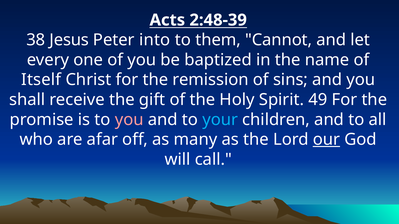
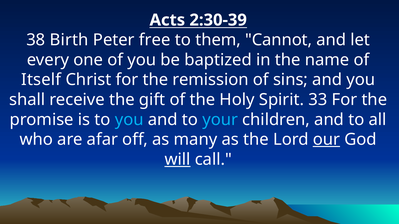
2:48-39: 2:48-39 -> 2:30-39
Jesus: Jesus -> Birth
into: into -> free
49: 49 -> 33
you at (129, 120) colour: pink -> light blue
will underline: none -> present
